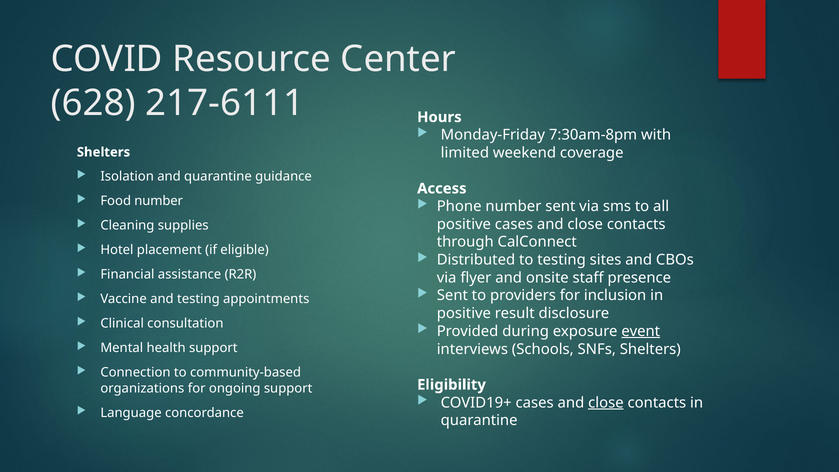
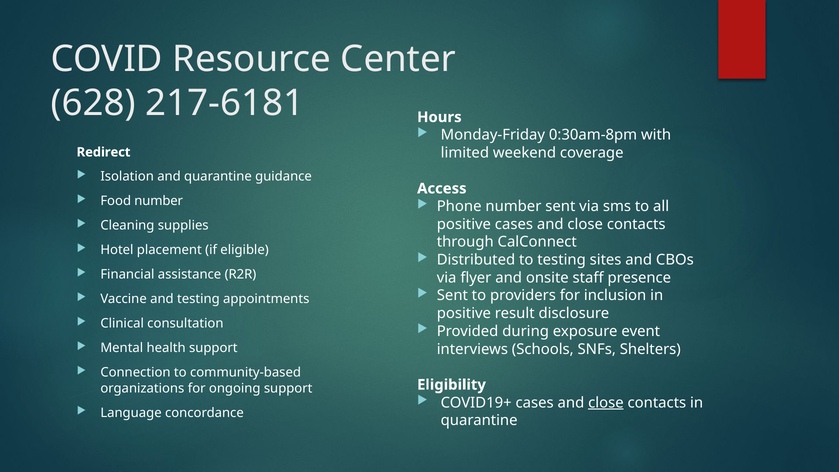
217-6111: 217-6111 -> 217-6181
7:30am-8pm: 7:30am-8pm -> 0:30am-8pm
Shelters at (103, 152): Shelters -> Redirect
event underline: present -> none
